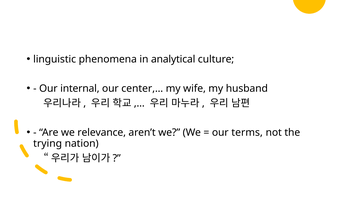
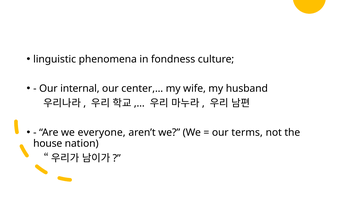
analytical: analytical -> fondness
relevance: relevance -> everyone
trying: trying -> house
